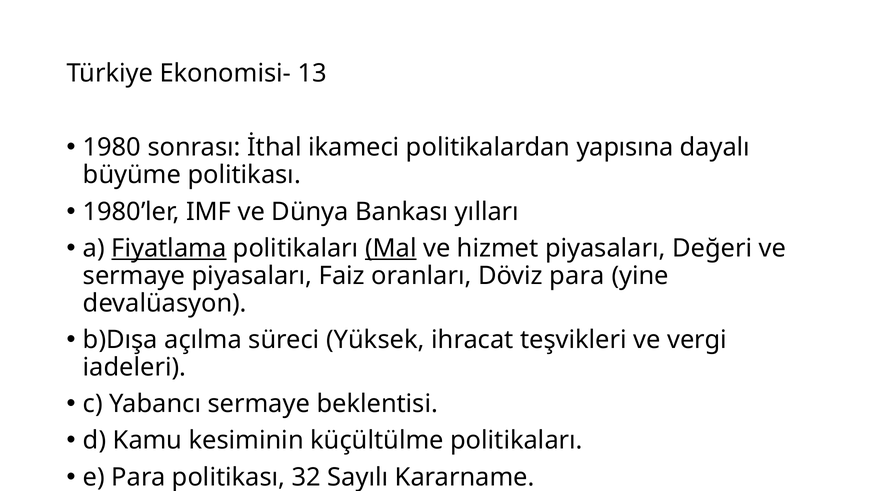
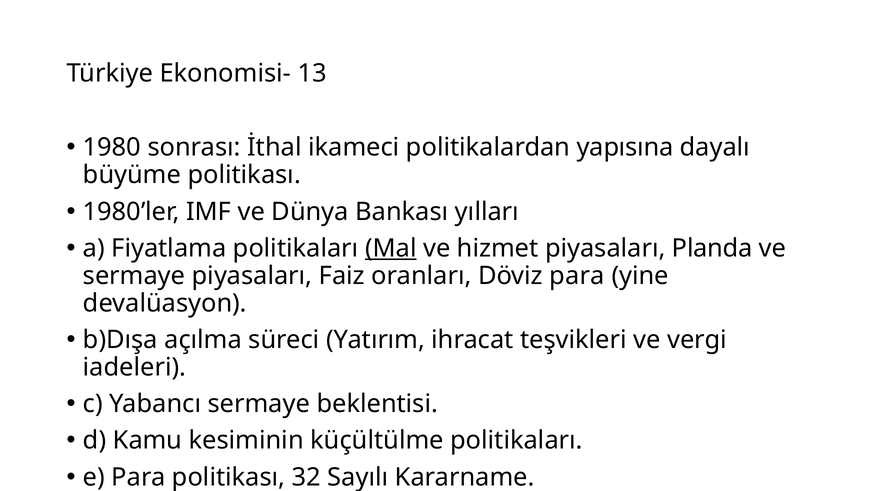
Fiyatlama underline: present -> none
Değeri: Değeri -> Planda
Yüksek: Yüksek -> Yatırım
